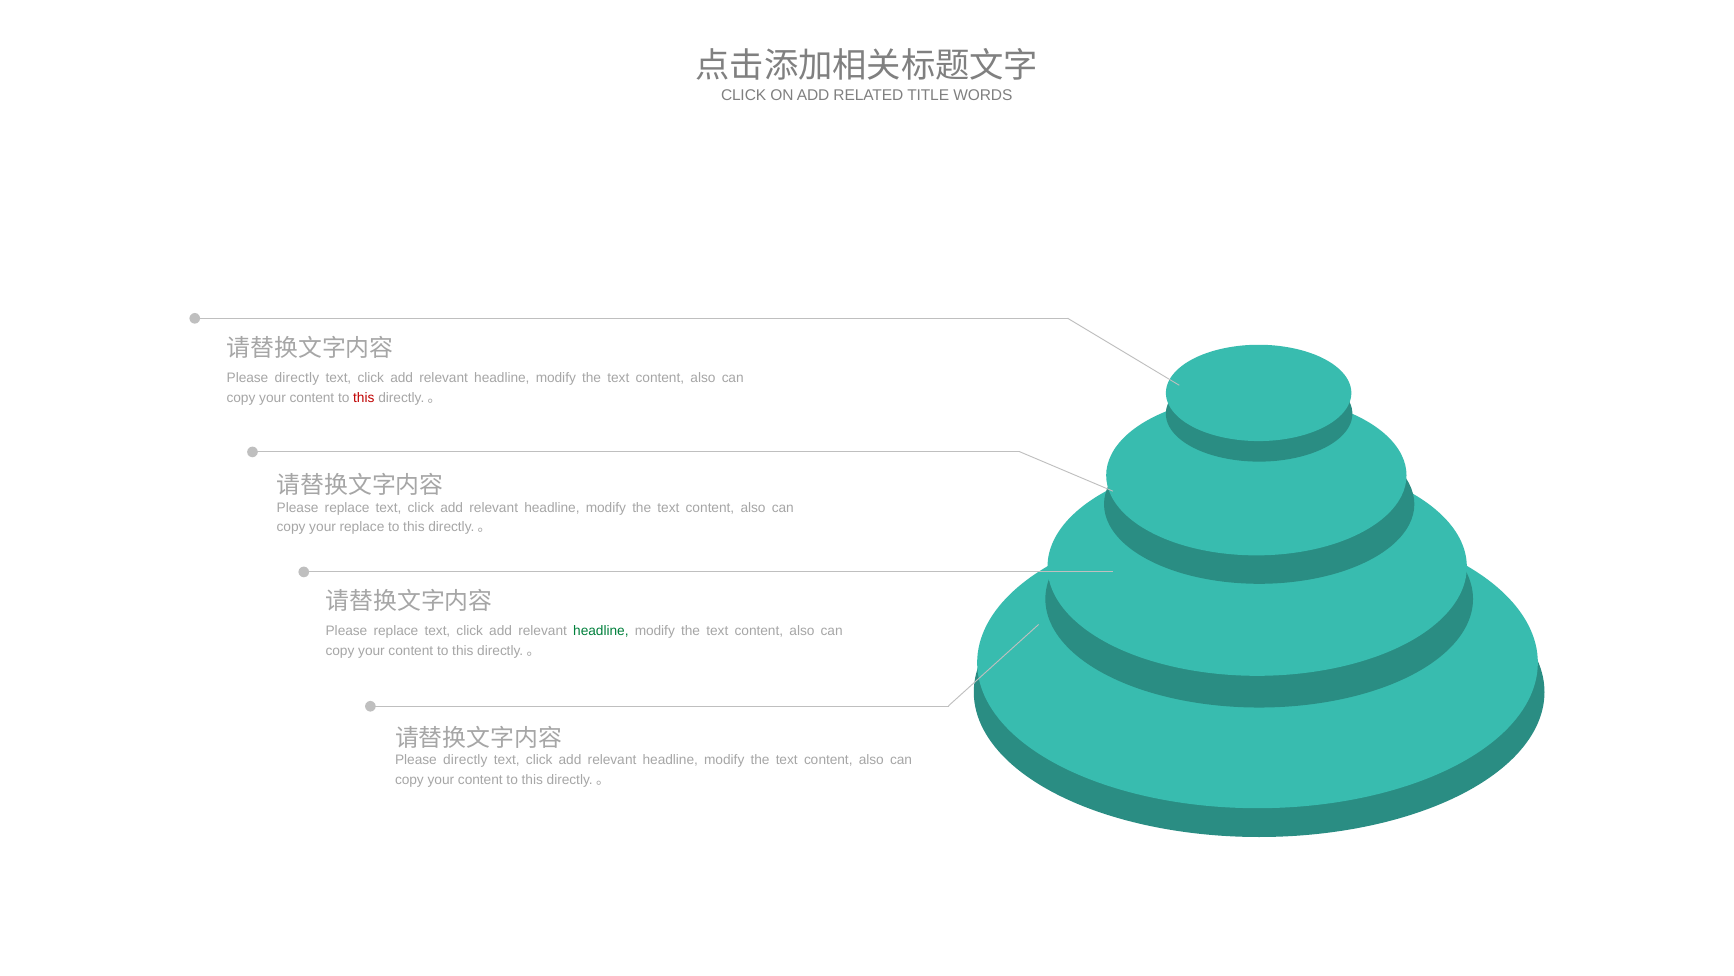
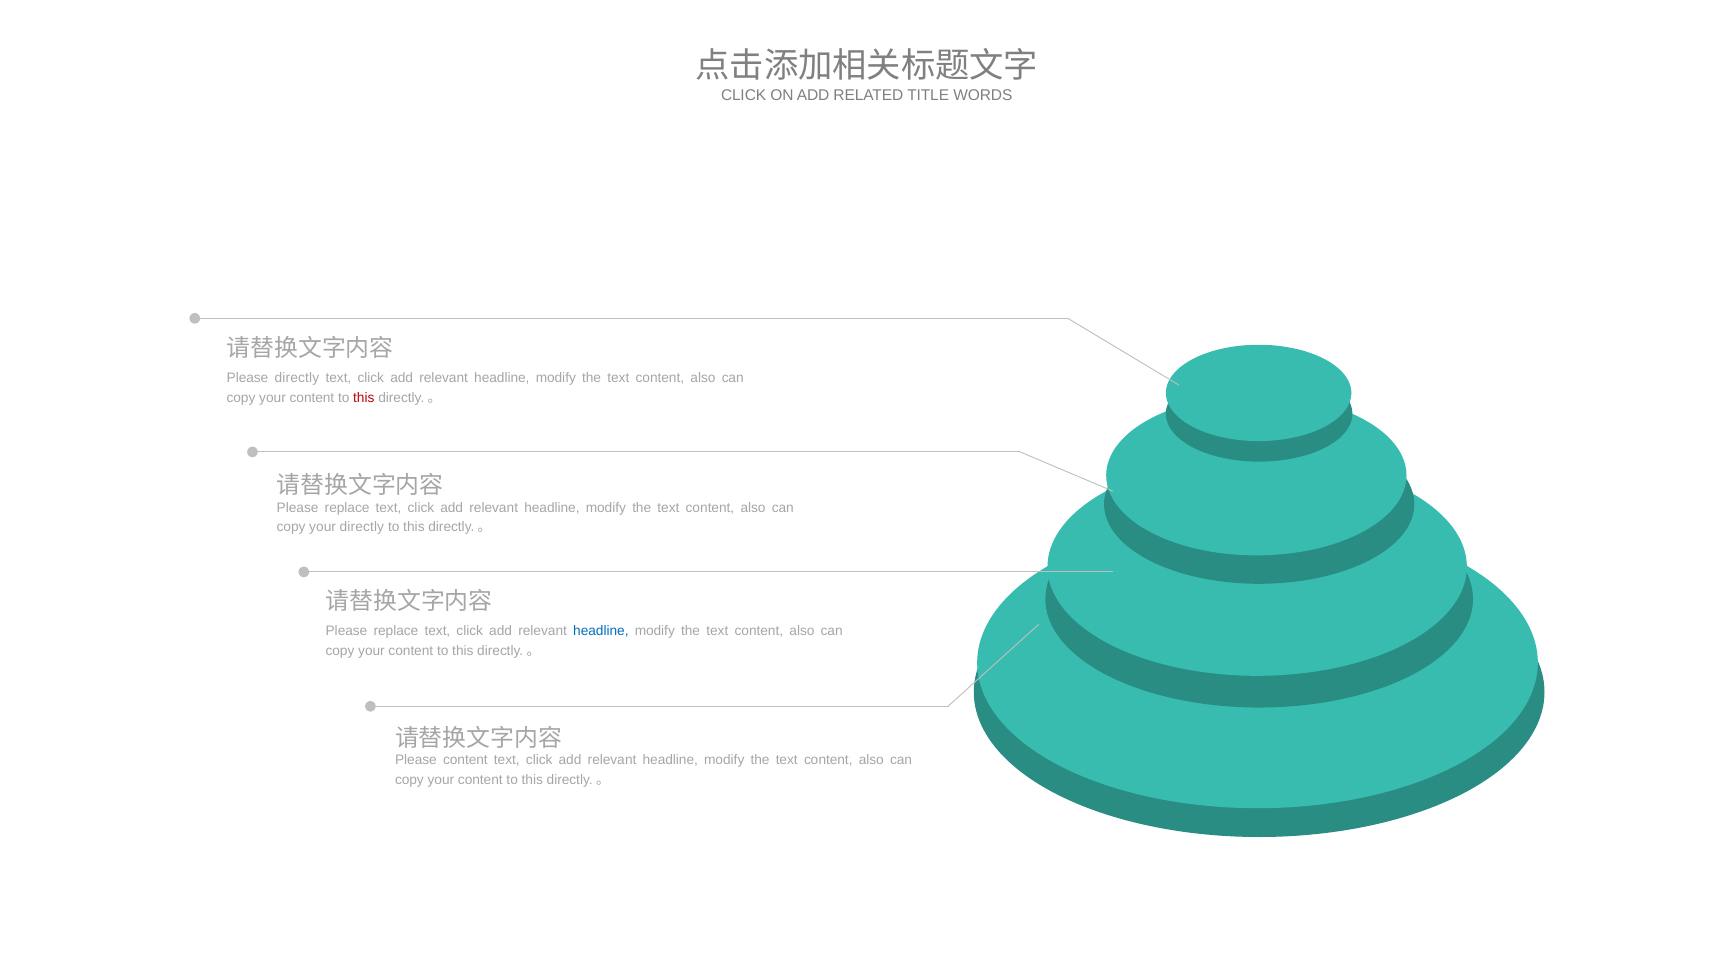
your replace: replace -> directly
headline at (601, 631) colour: green -> blue
directly at (465, 760): directly -> content
